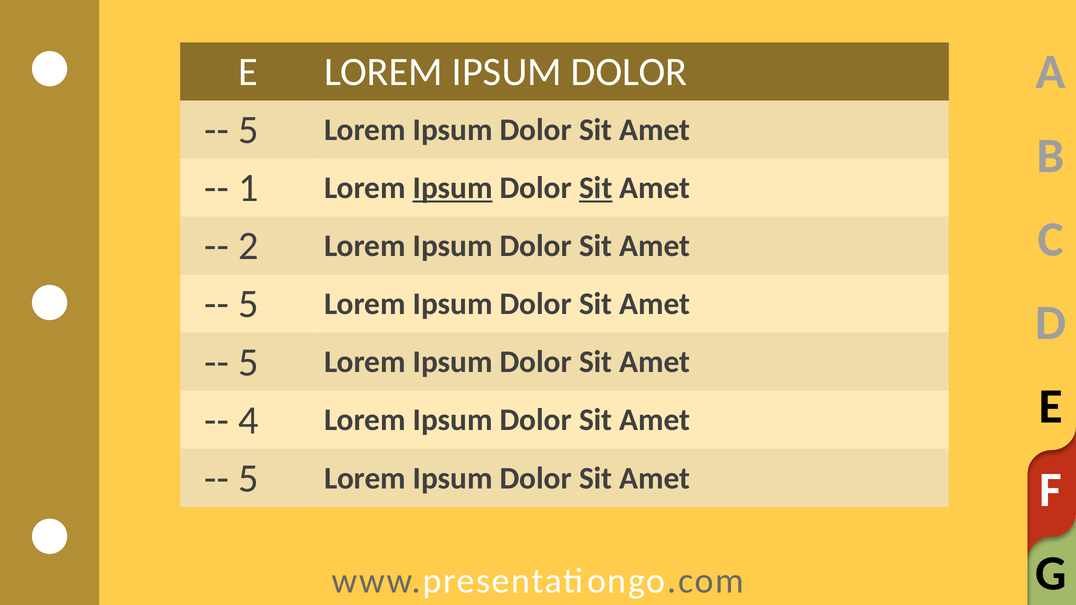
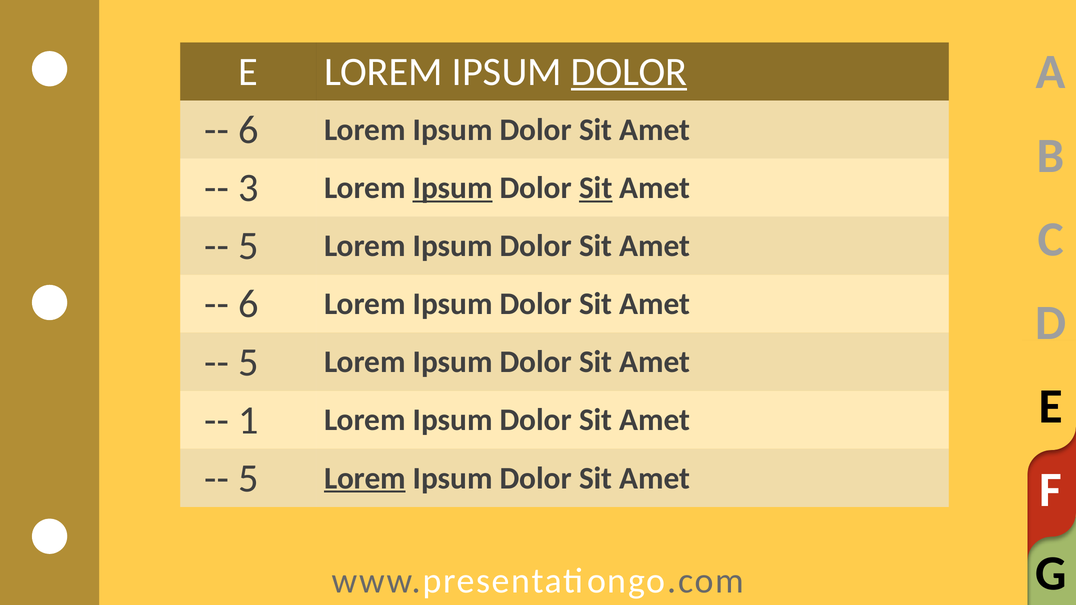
DOLOR at (629, 72) underline: none -> present
5 at (248, 130): 5 -> 6
1: 1 -> 3
2 at (248, 246): 2 -> 5
5 at (248, 304): 5 -> 6
4: 4 -> 1
Lorem at (365, 478) underline: none -> present
